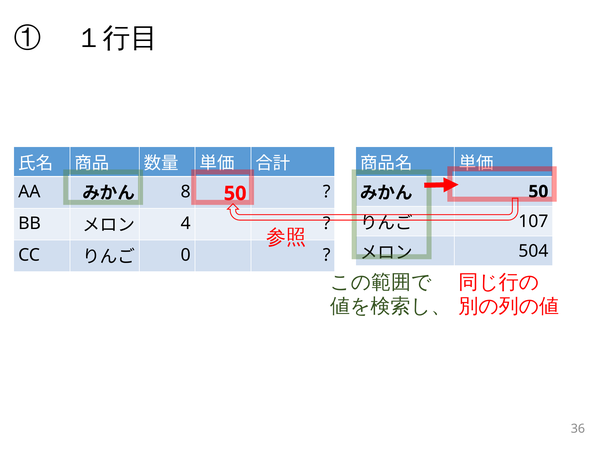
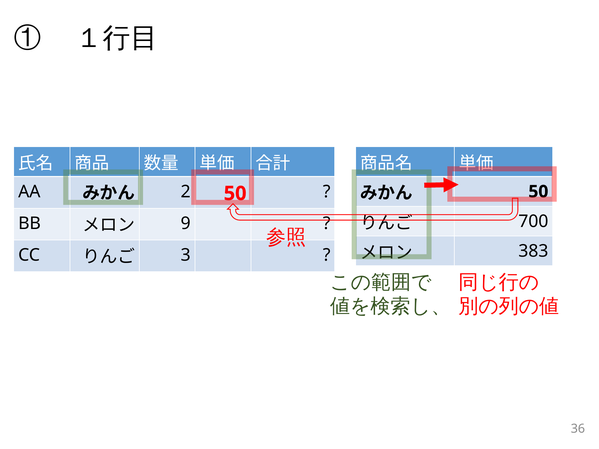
8: 8 -> 2
107: 107 -> 700
4: 4 -> 9
504: 504 -> 383
0: 0 -> 3
